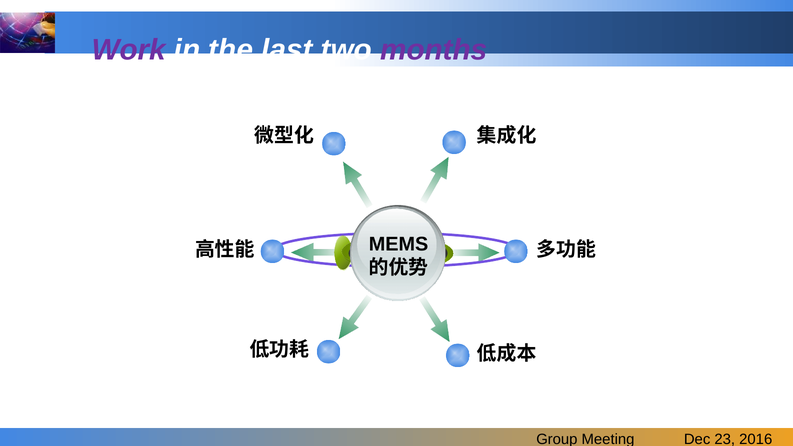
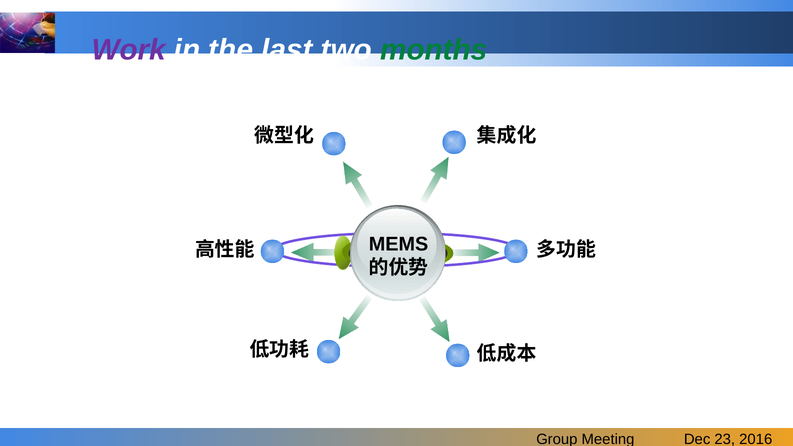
months colour: purple -> green
